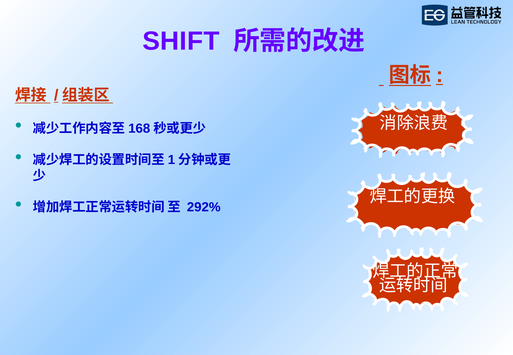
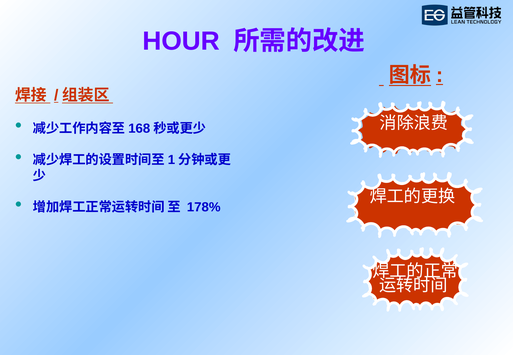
SHIFT: SHIFT -> HOUR
292%: 292% -> 178%
